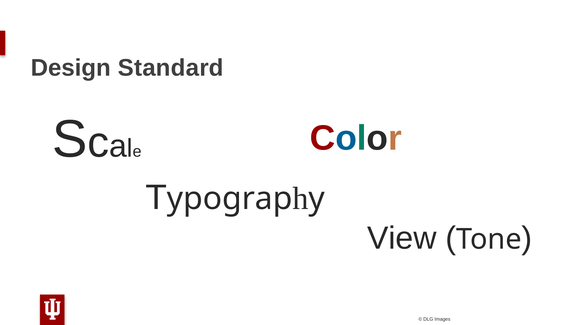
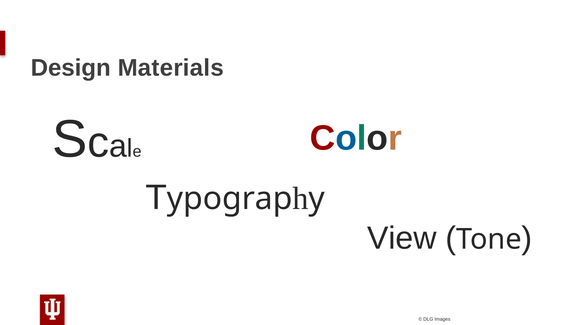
Standard: Standard -> Materials
